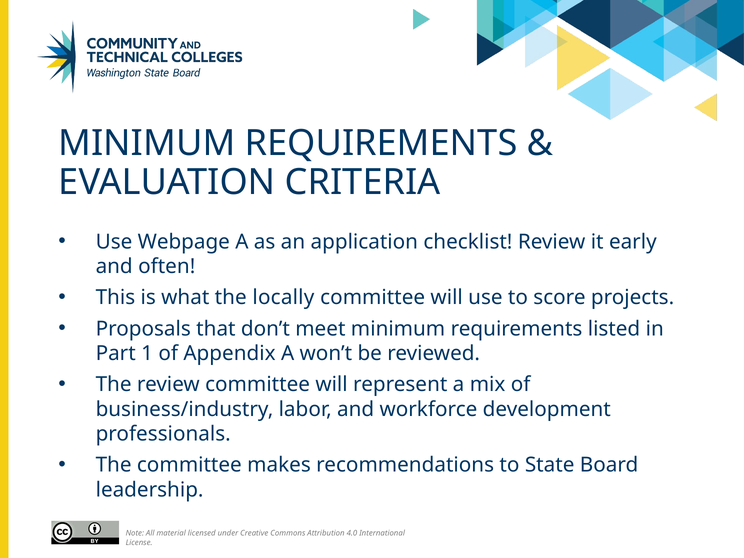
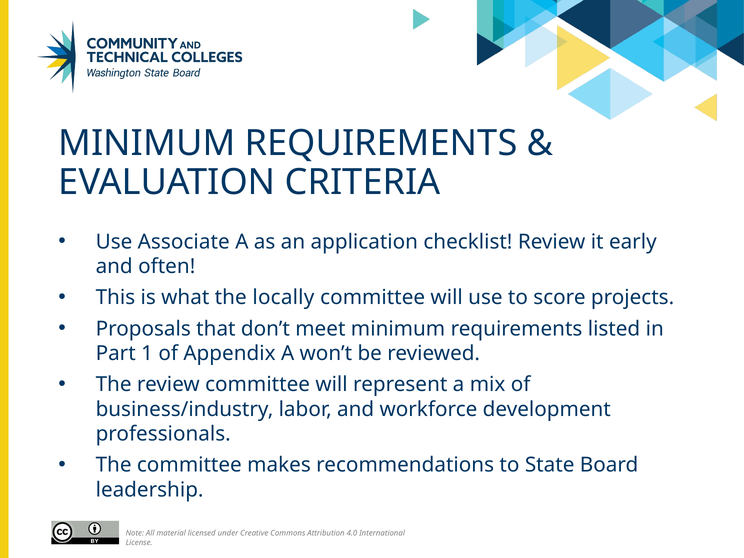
Webpage: Webpage -> Associate
